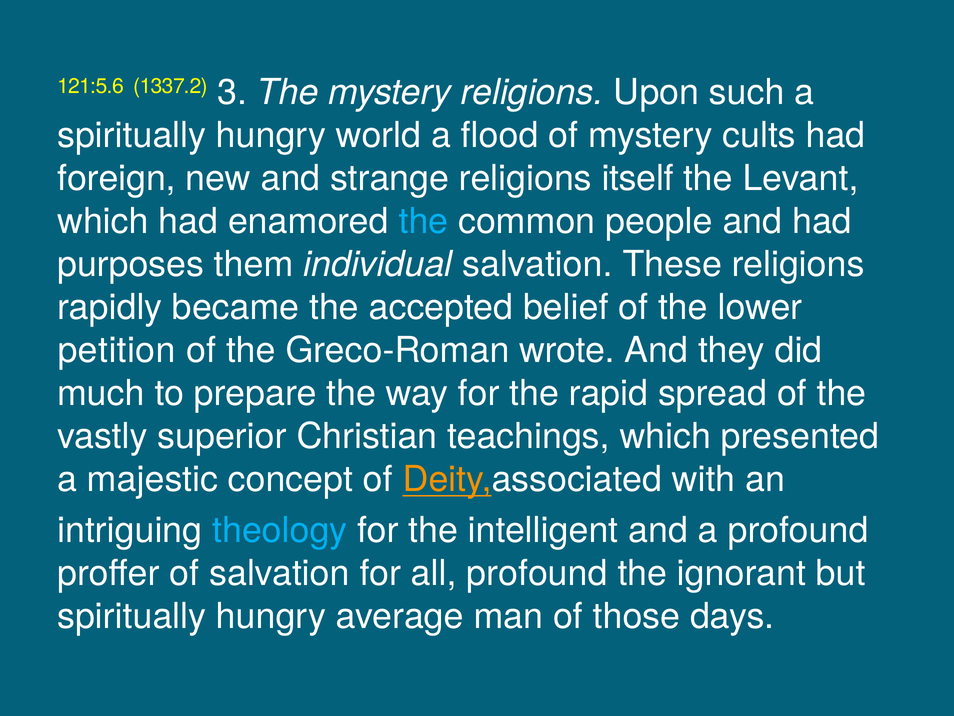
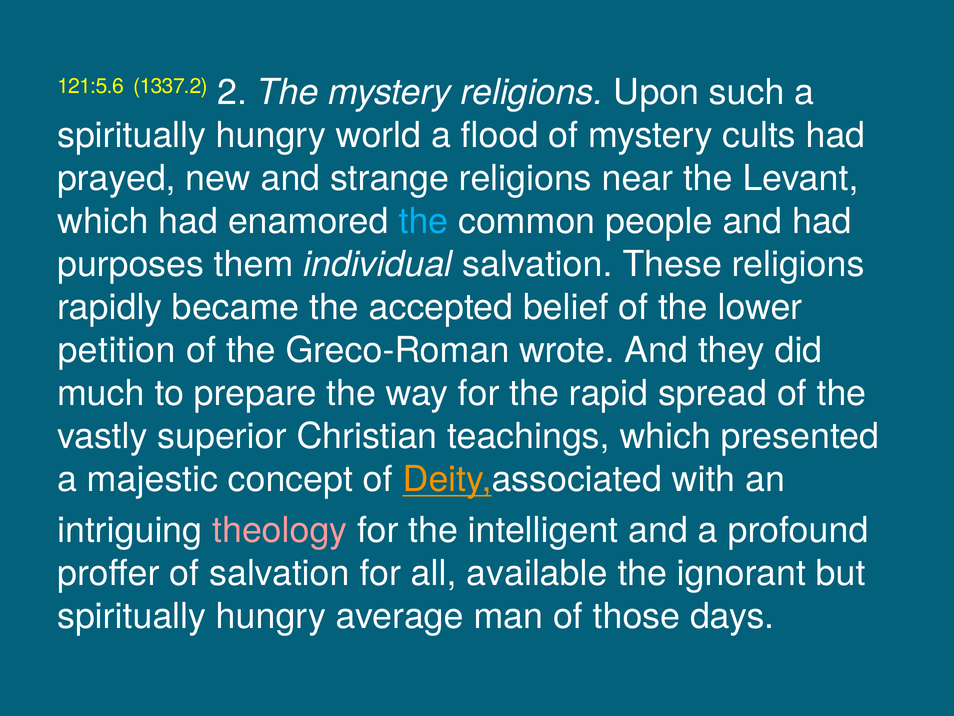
3: 3 -> 2
foreign: foreign -> prayed
itself: itself -> near
theology colour: light blue -> pink
all profound: profound -> available
